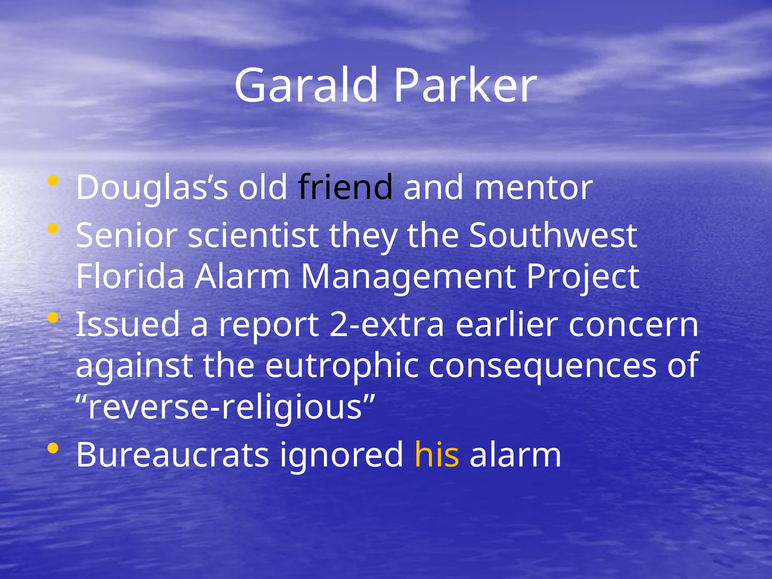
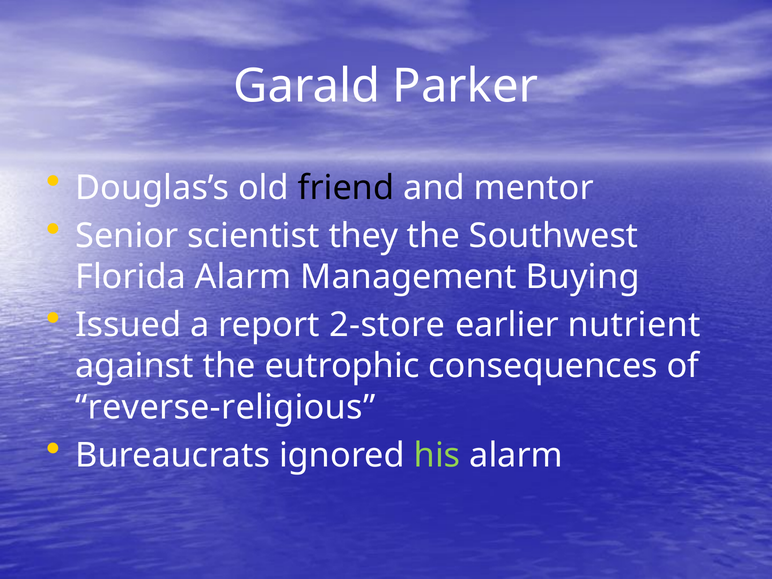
Project: Project -> Buying
2-extra: 2-extra -> 2-store
concern: concern -> nutrient
his colour: yellow -> light green
